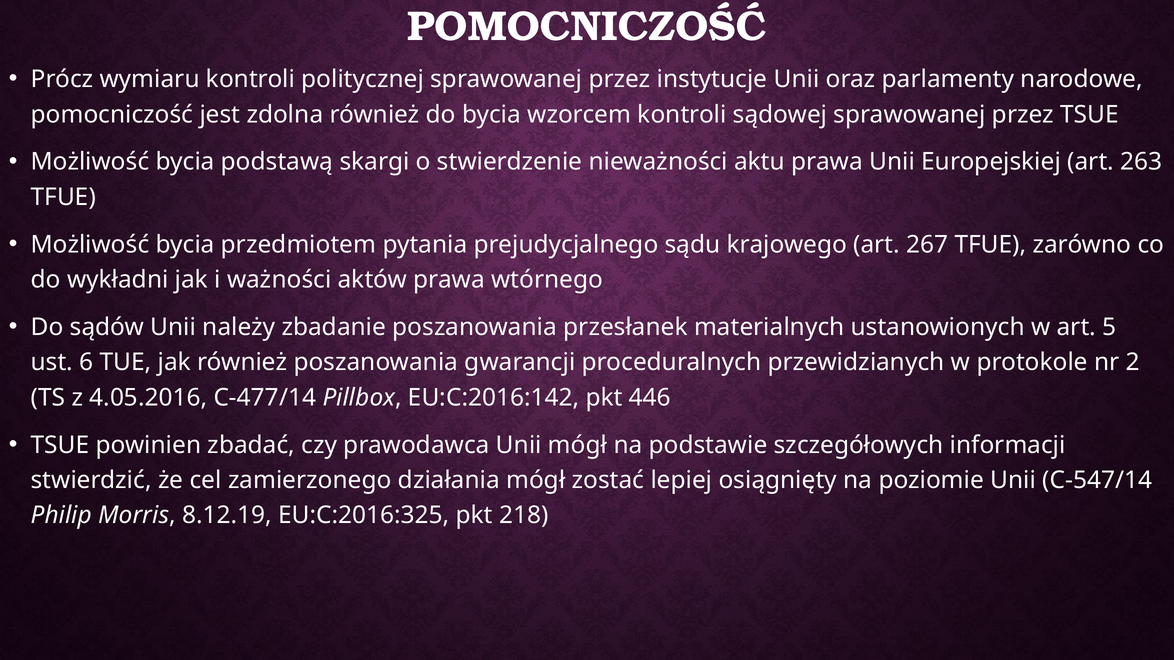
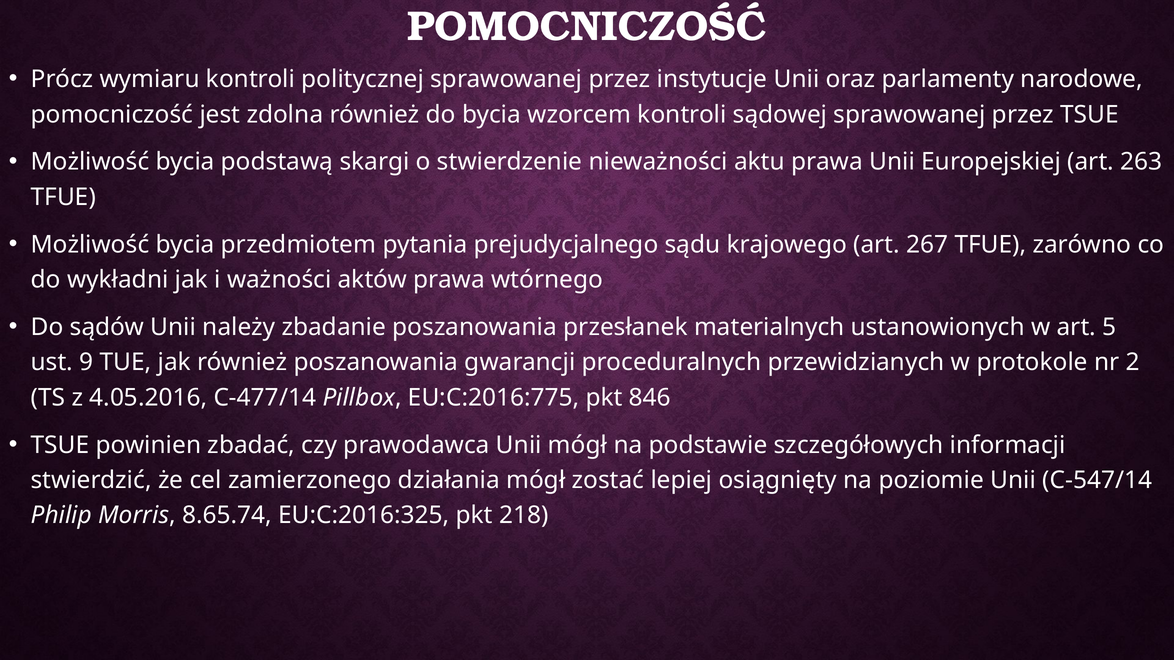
6: 6 -> 9
EU:C:2016:142: EU:C:2016:142 -> EU:C:2016:775
446: 446 -> 846
8.12.19: 8.12.19 -> 8.65.74
